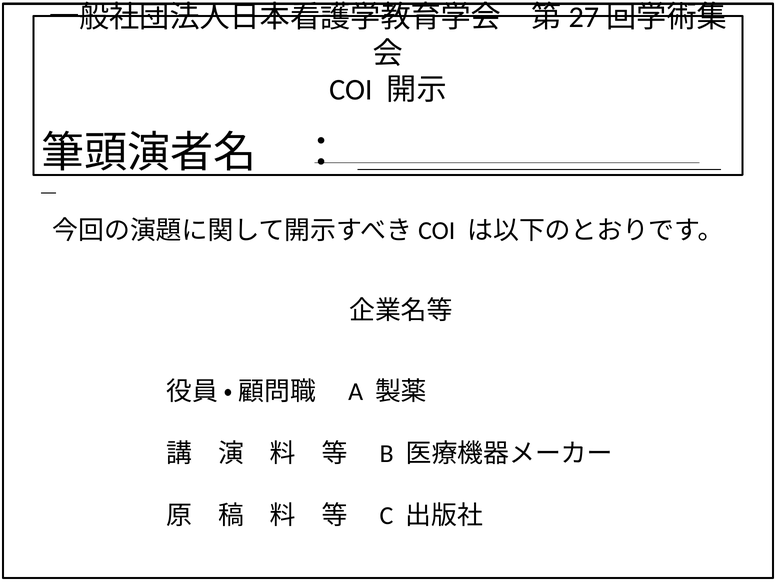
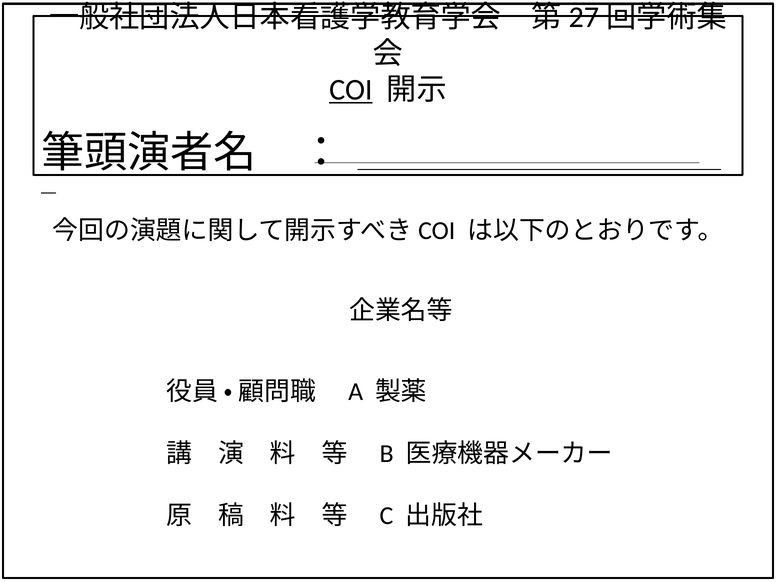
COI underline: none -> present
